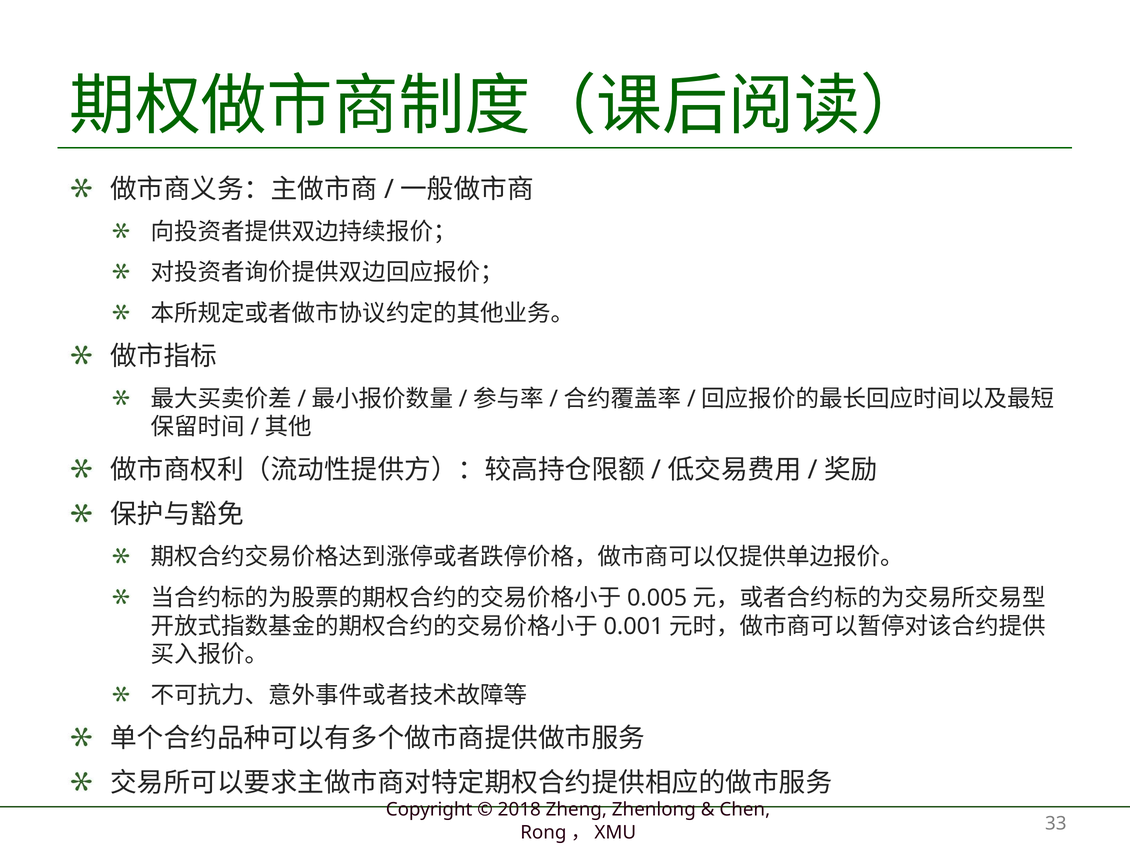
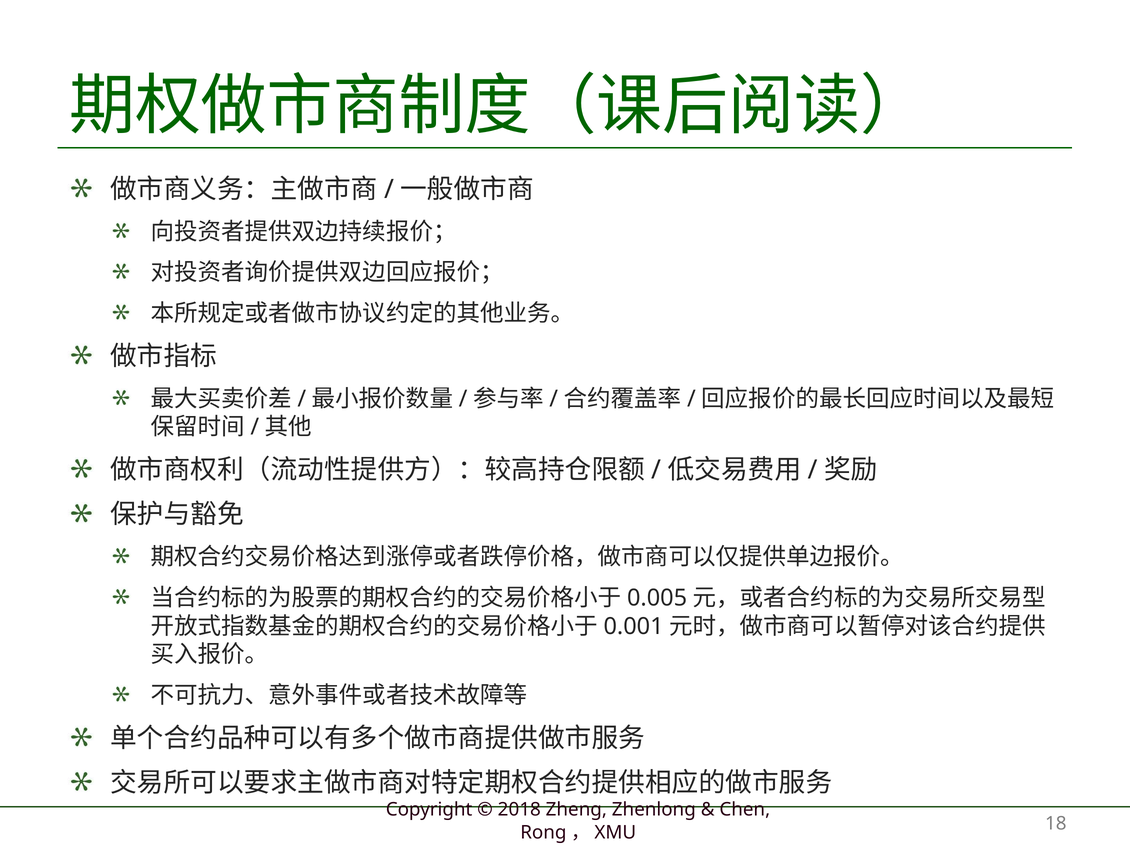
33: 33 -> 18
